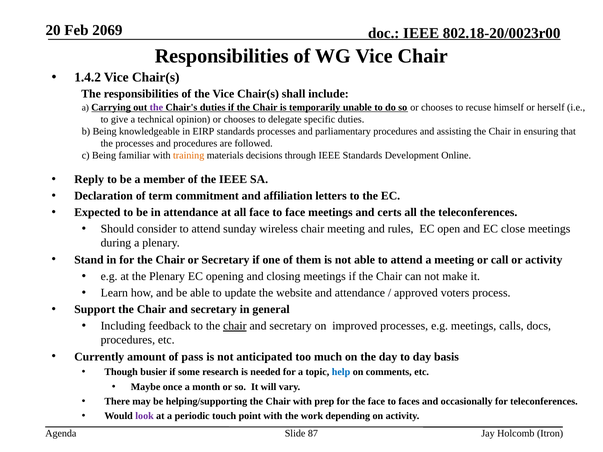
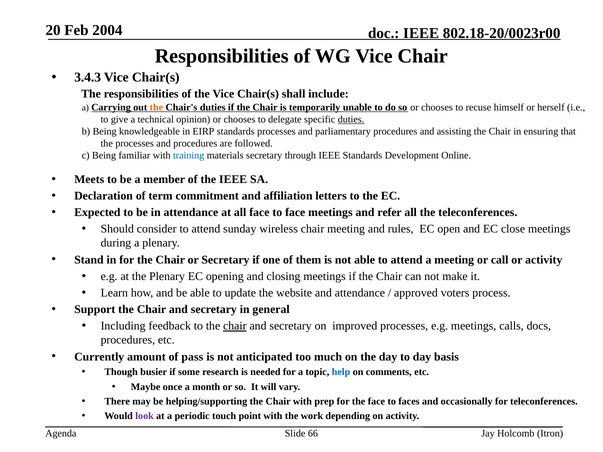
2069: 2069 -> 2004
1.4.2: 1.4.2 -> 3.4.3
the at (156, 107) colour: purple -> orange
duties at (351, 119) underline: none -> present
training colour: orange -> blue
materials decisions: decisions -> secretary
Reply: Reply -> Meets
certs: certs -> refer
87: 87 -> 66
